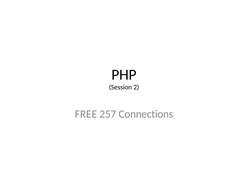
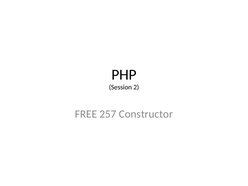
Connections: Connections -> Constructor
